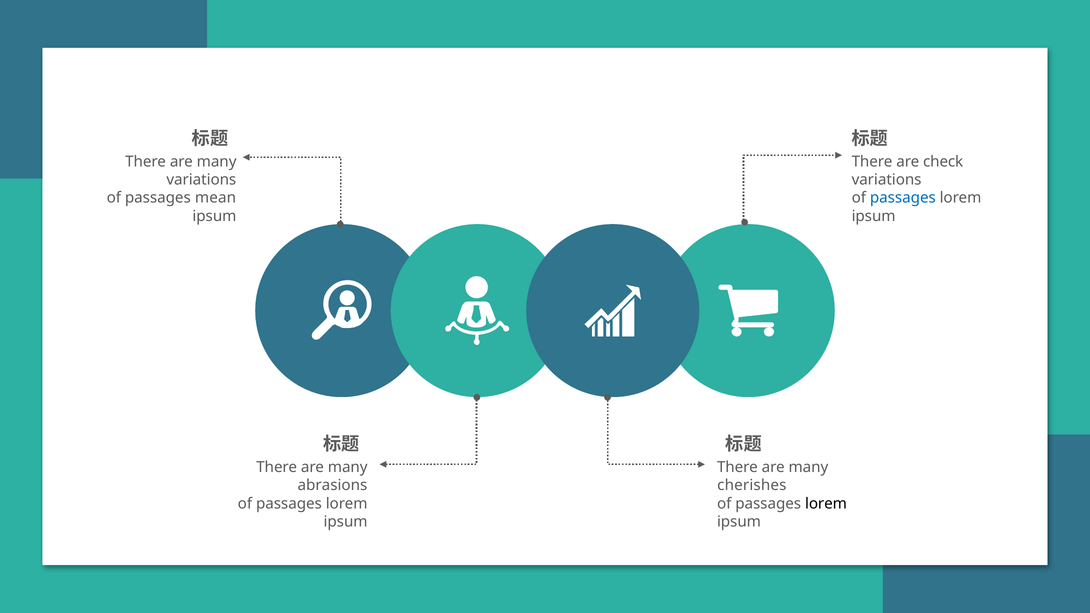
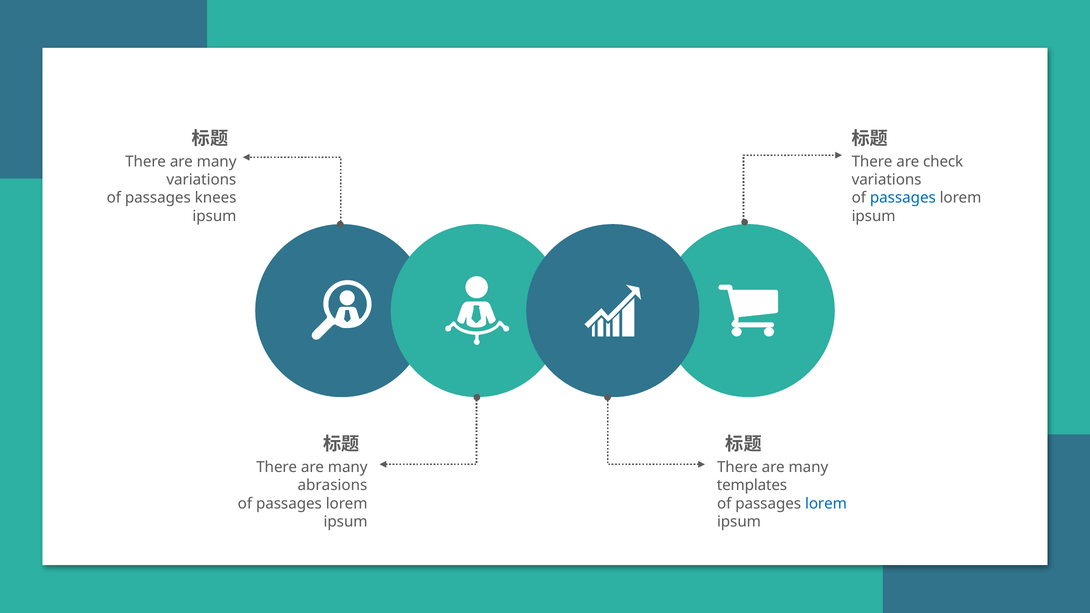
mean: mean -> knees
cherishes: cherishes -> templates
lorem at (826, 504) colour: black -> blue
